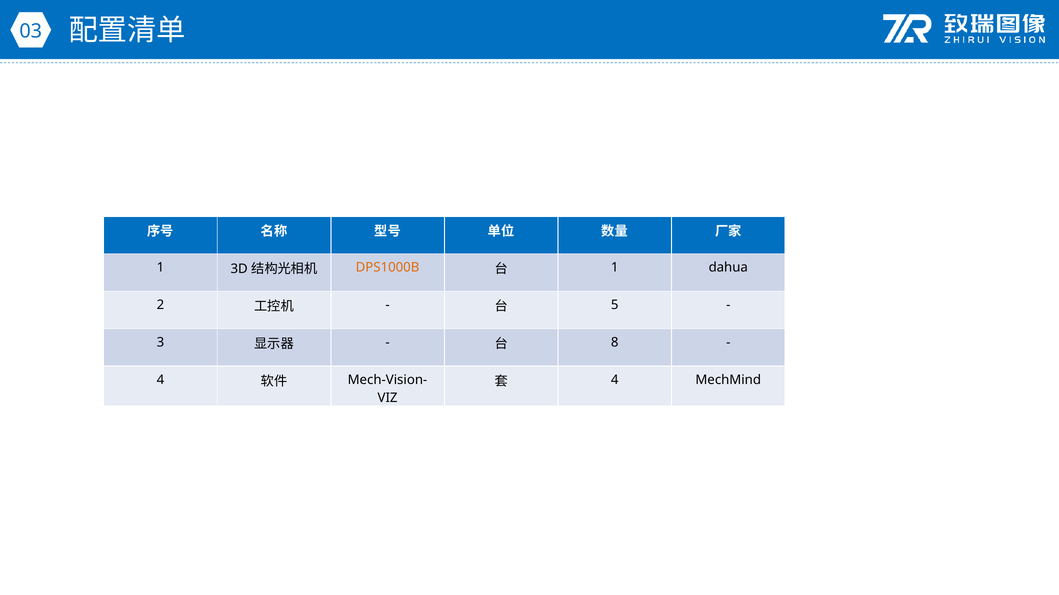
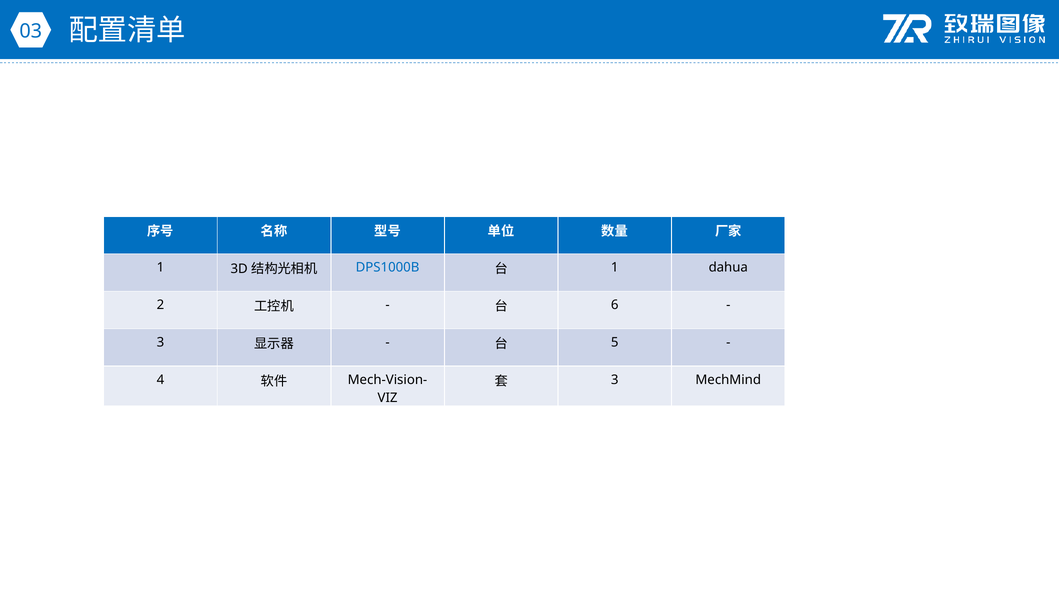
DPS1000B colour: orange -> blue
5: 5 -> 6
8: 8 -> 5
4 at (615, 380): 4 -> 3
